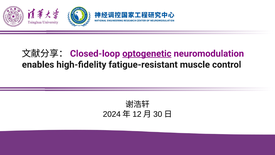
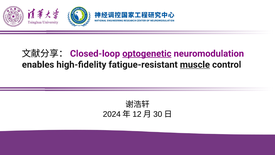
muscle underline: none -> present
